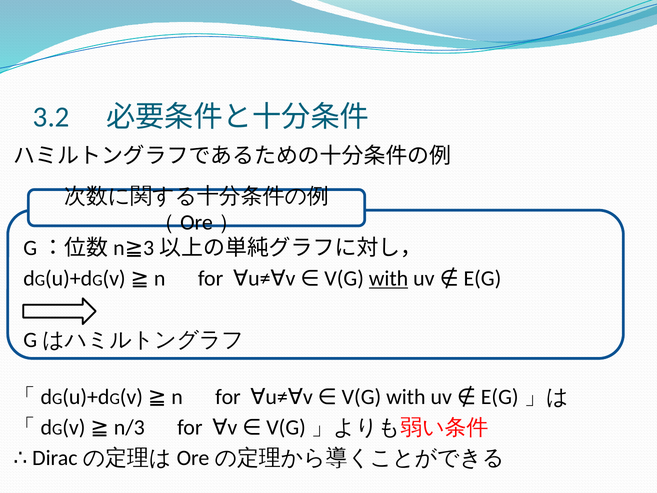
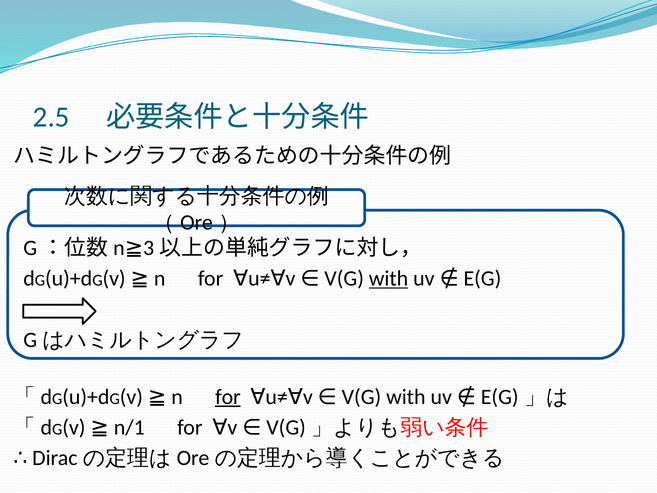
3.2: 3.2 -> 2.5
for at (228, 397) underline: none -> present
n/3: n/3 -> n/1
